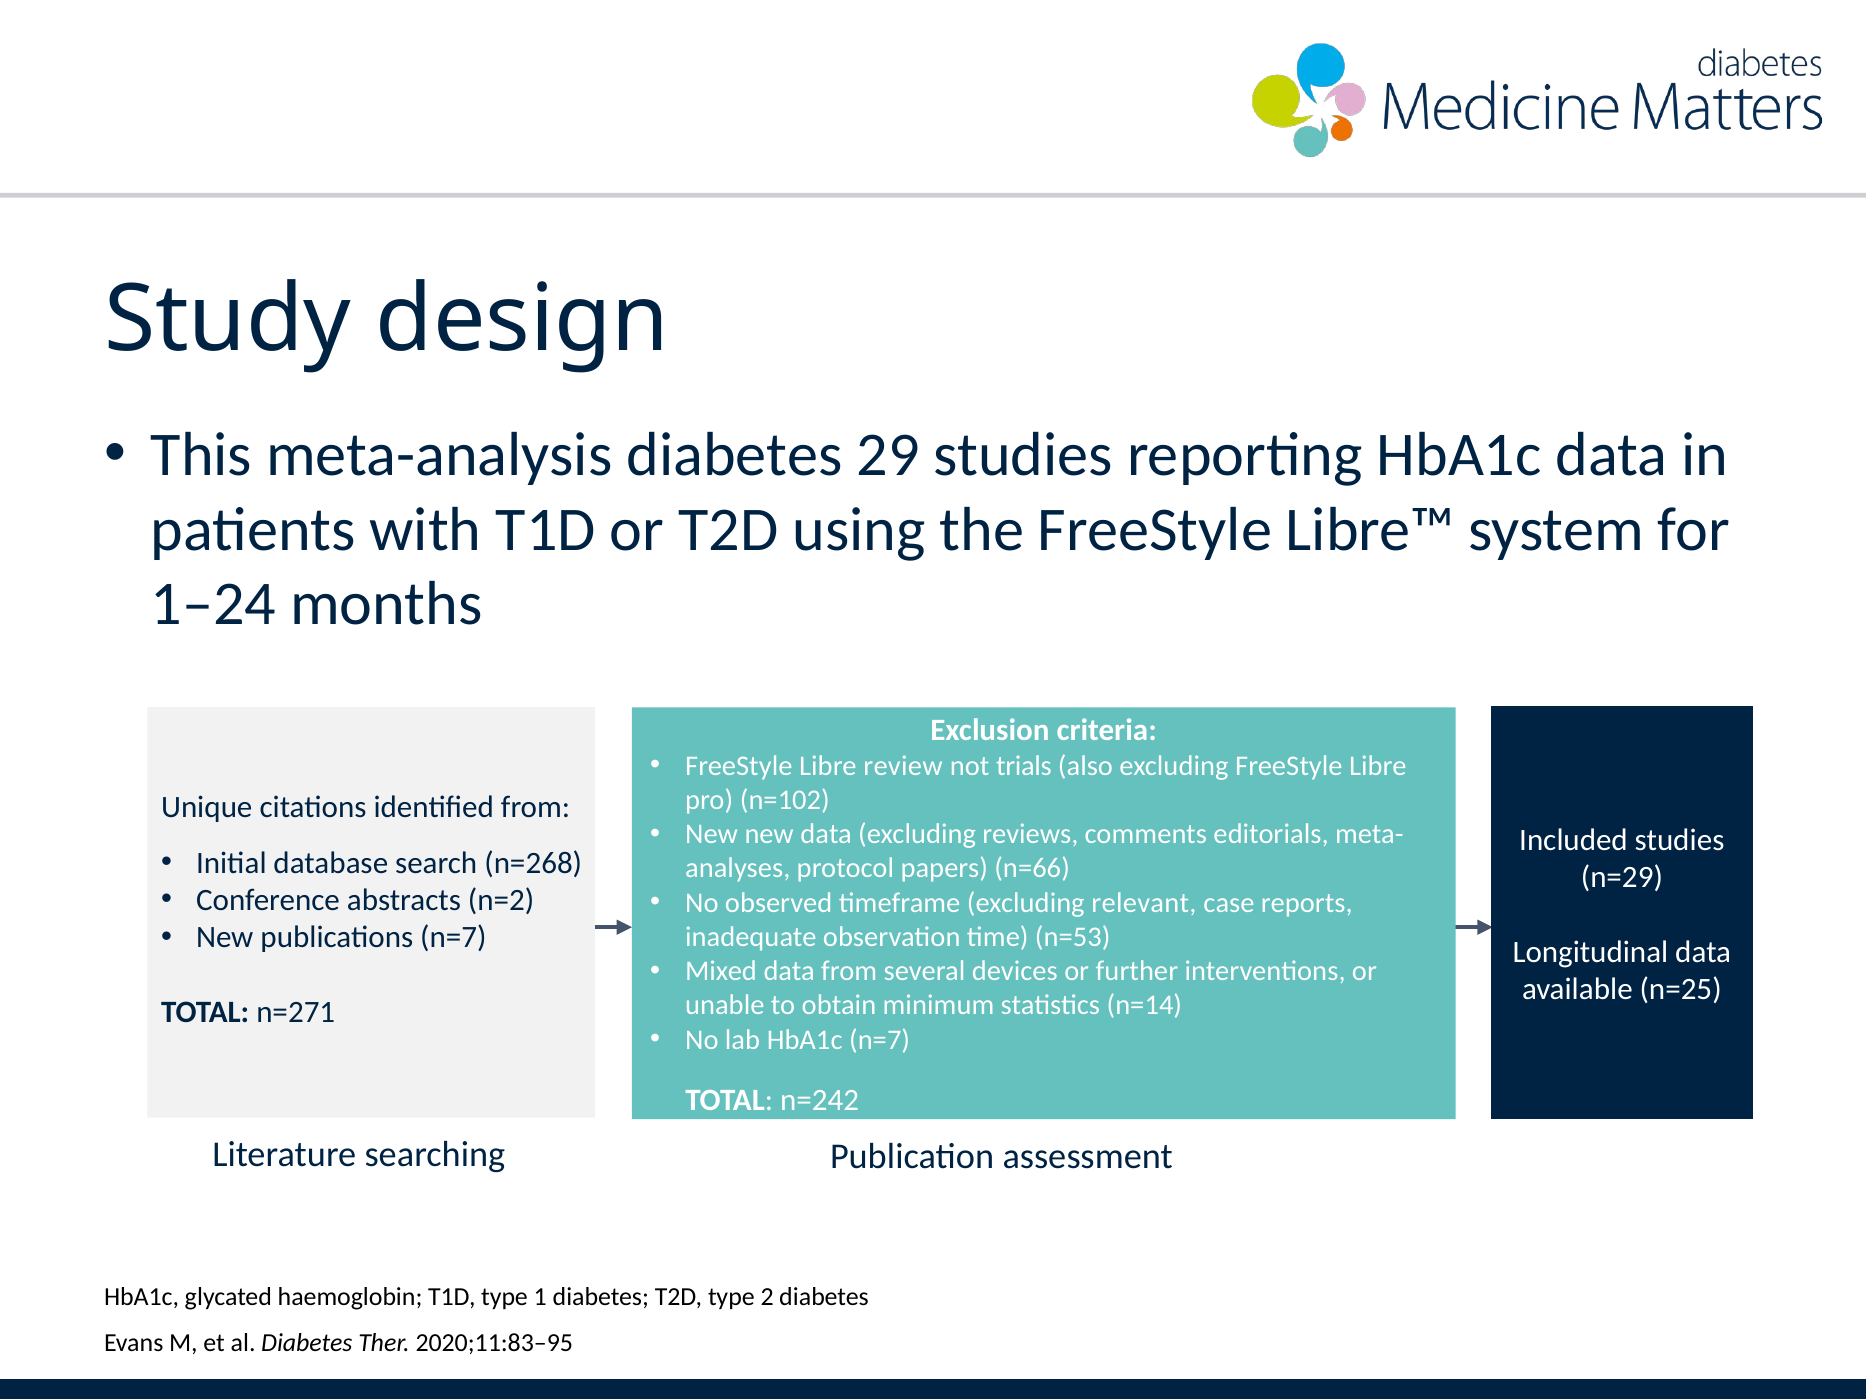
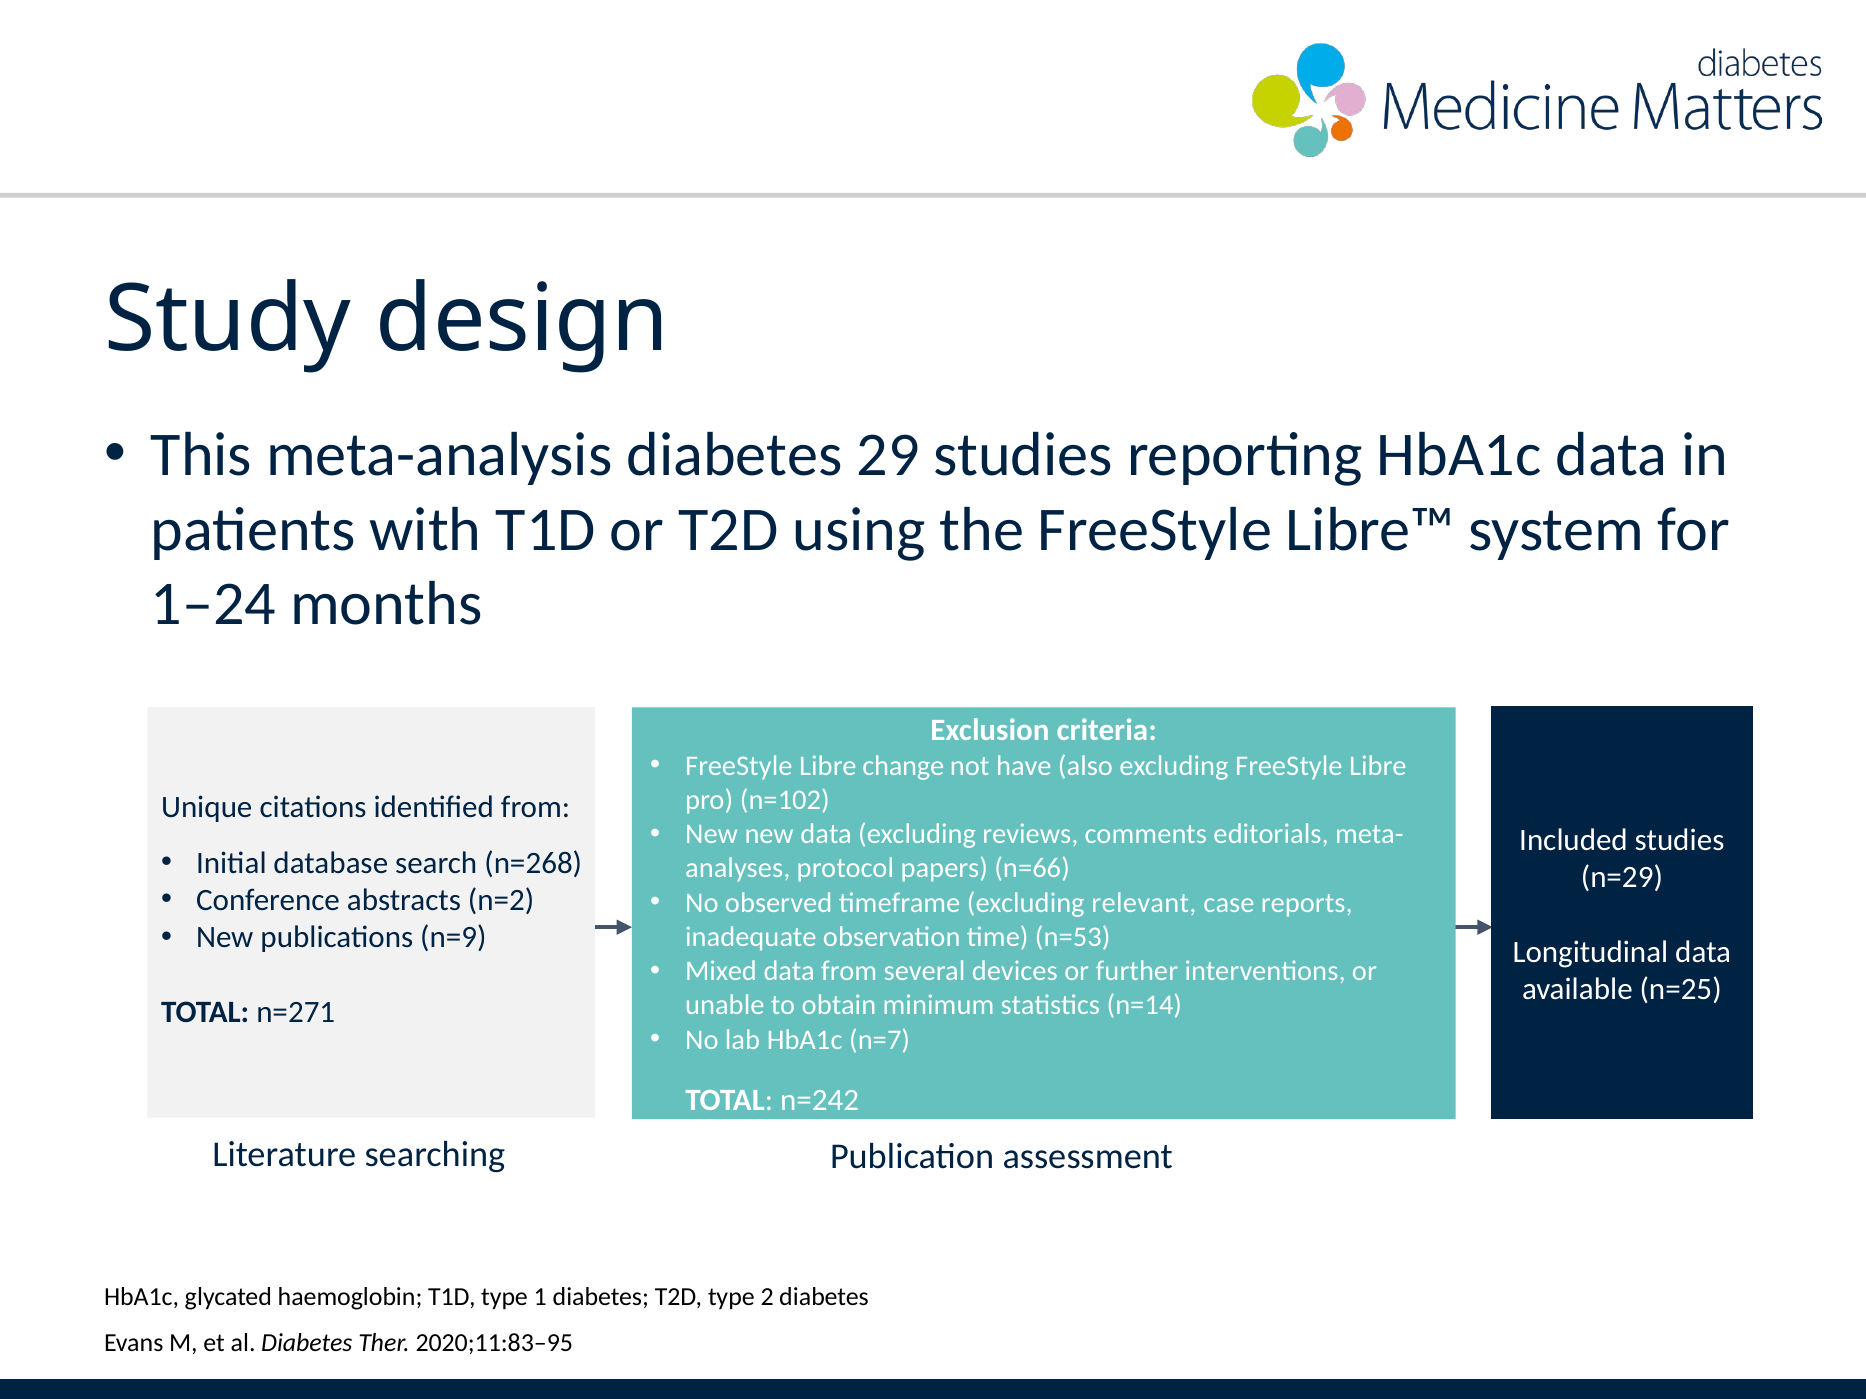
review: review -> change
trials: trials -> have
publications n=7: n=7 -> n=9
